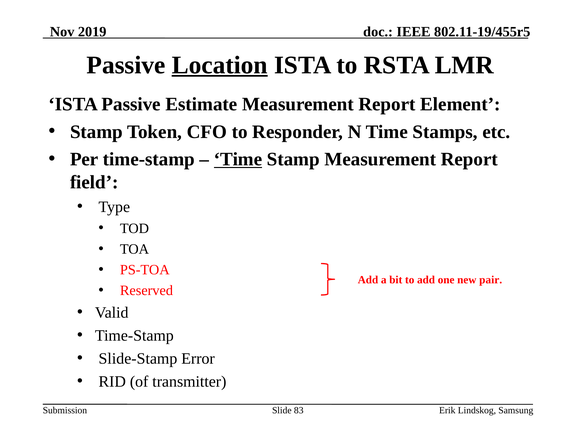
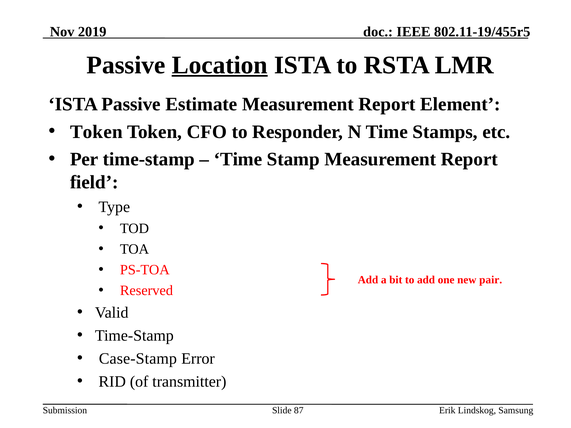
Stamp at (96, 132): Stamp -> Token
Time at (238, 159) underline: present -> none
Slide-Stamp: Slide-Stamp -> Case-Stamp
83: 83 -> 87
